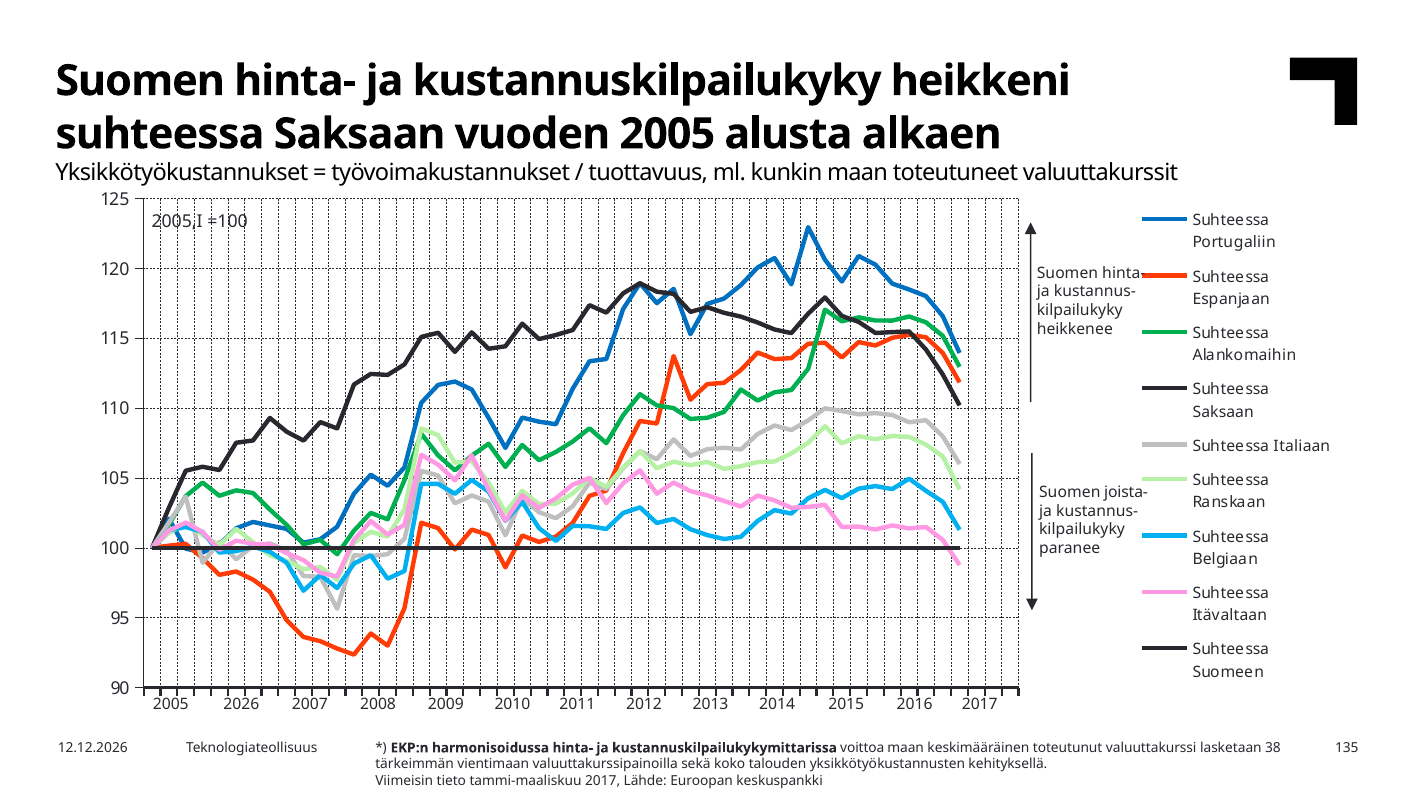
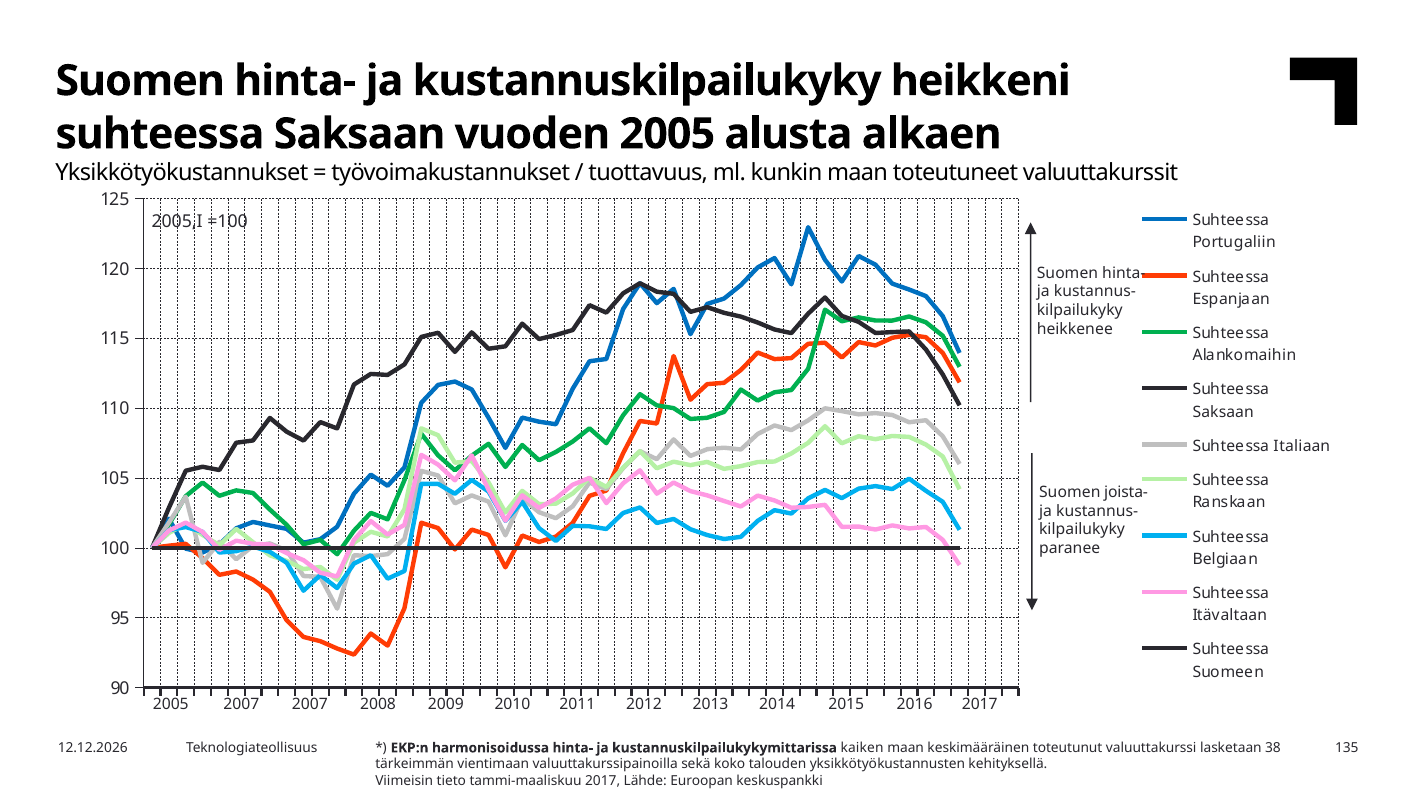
2005 2026: 2026 -> 2007
voittoa: voittoa -> kaiken
